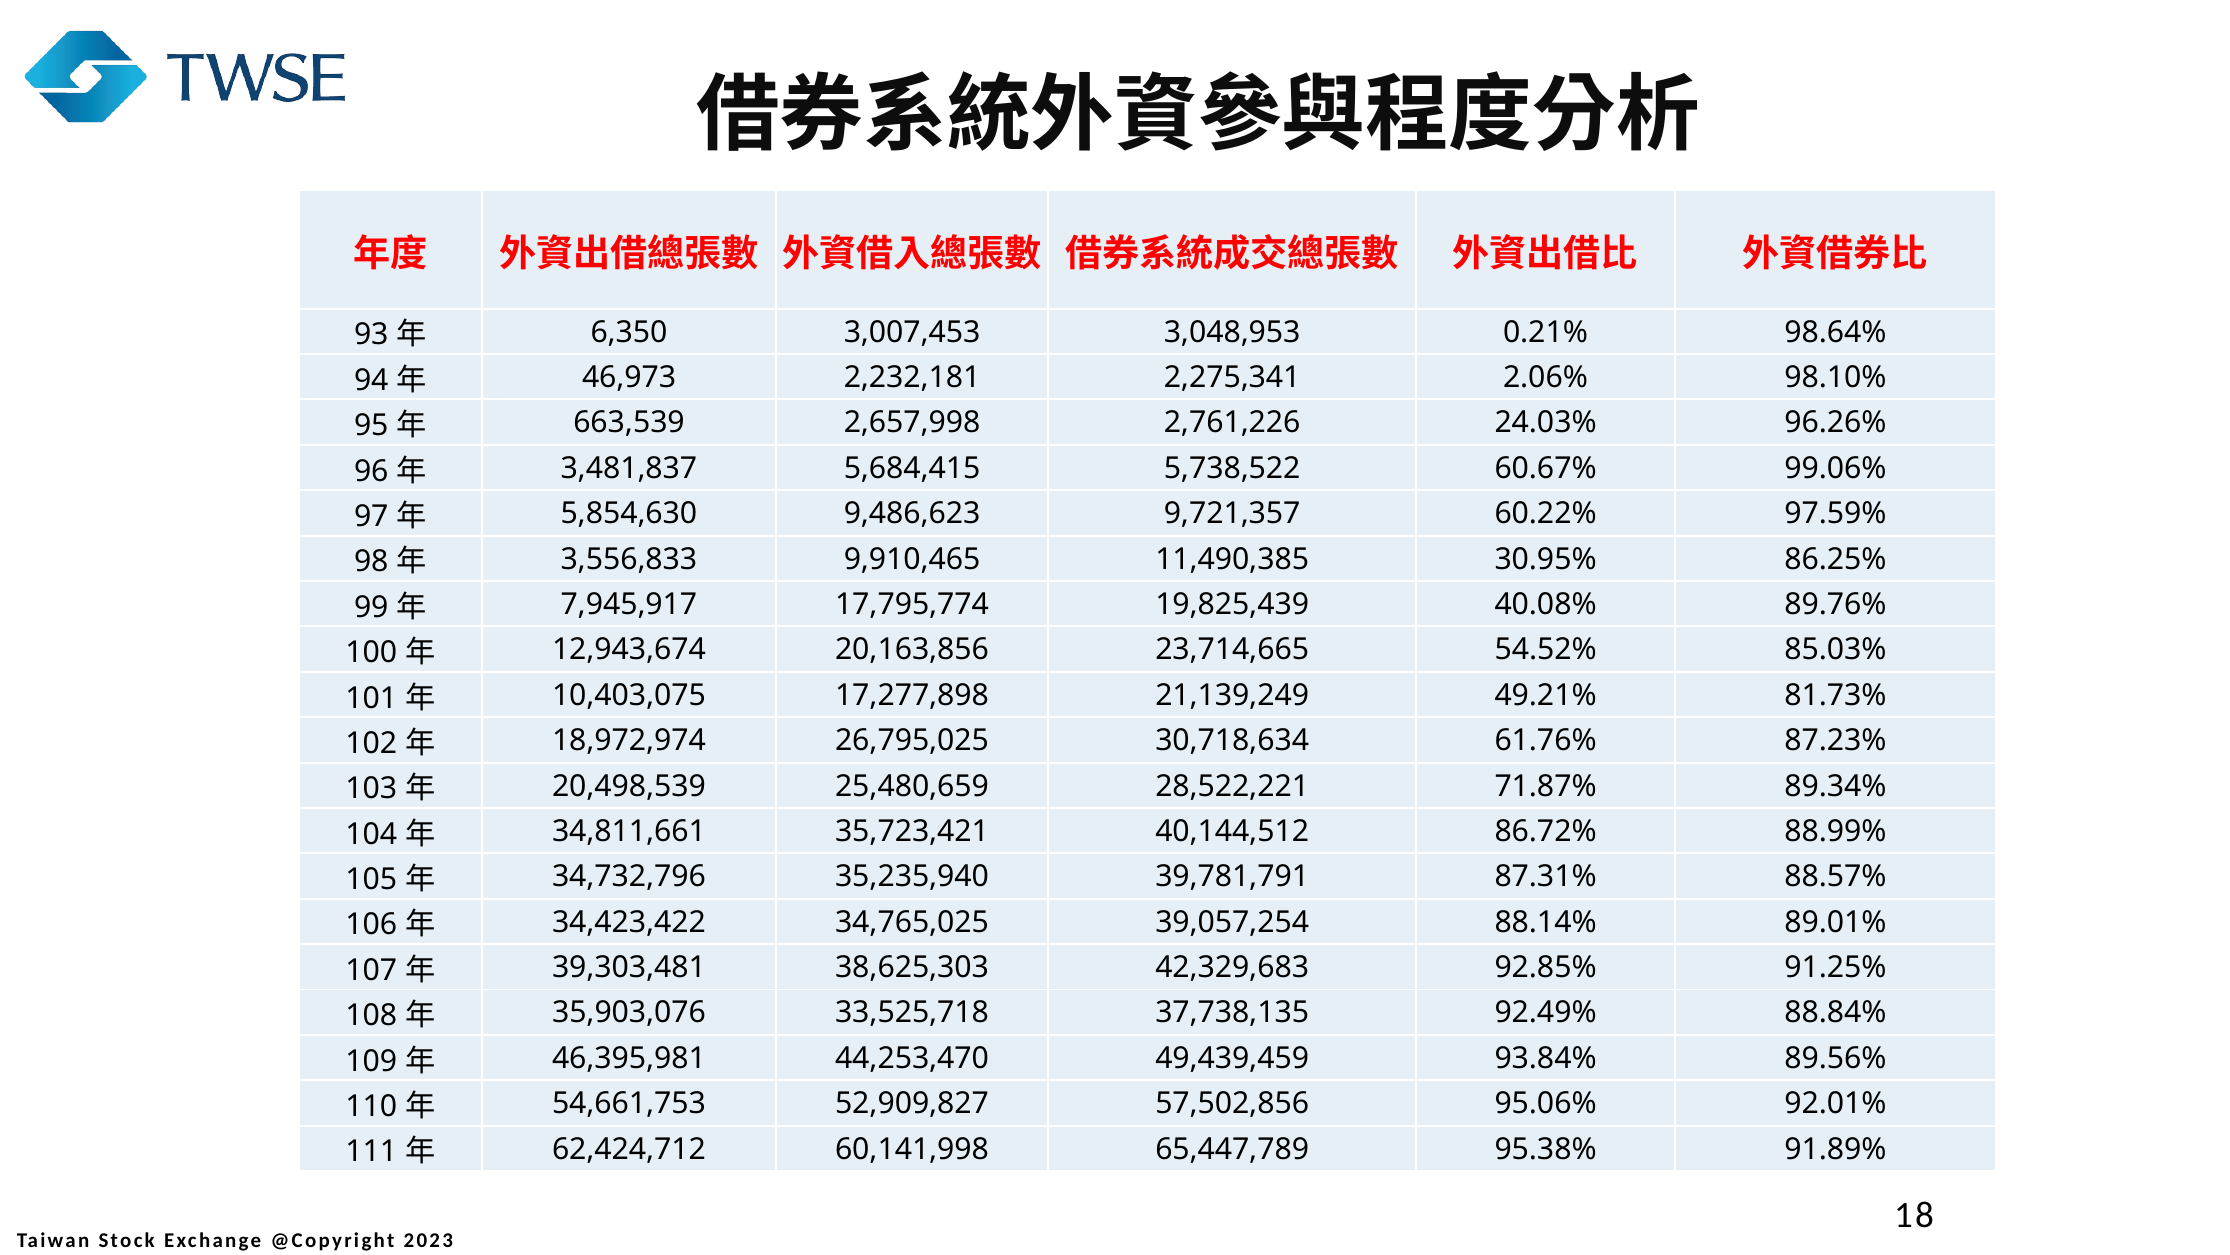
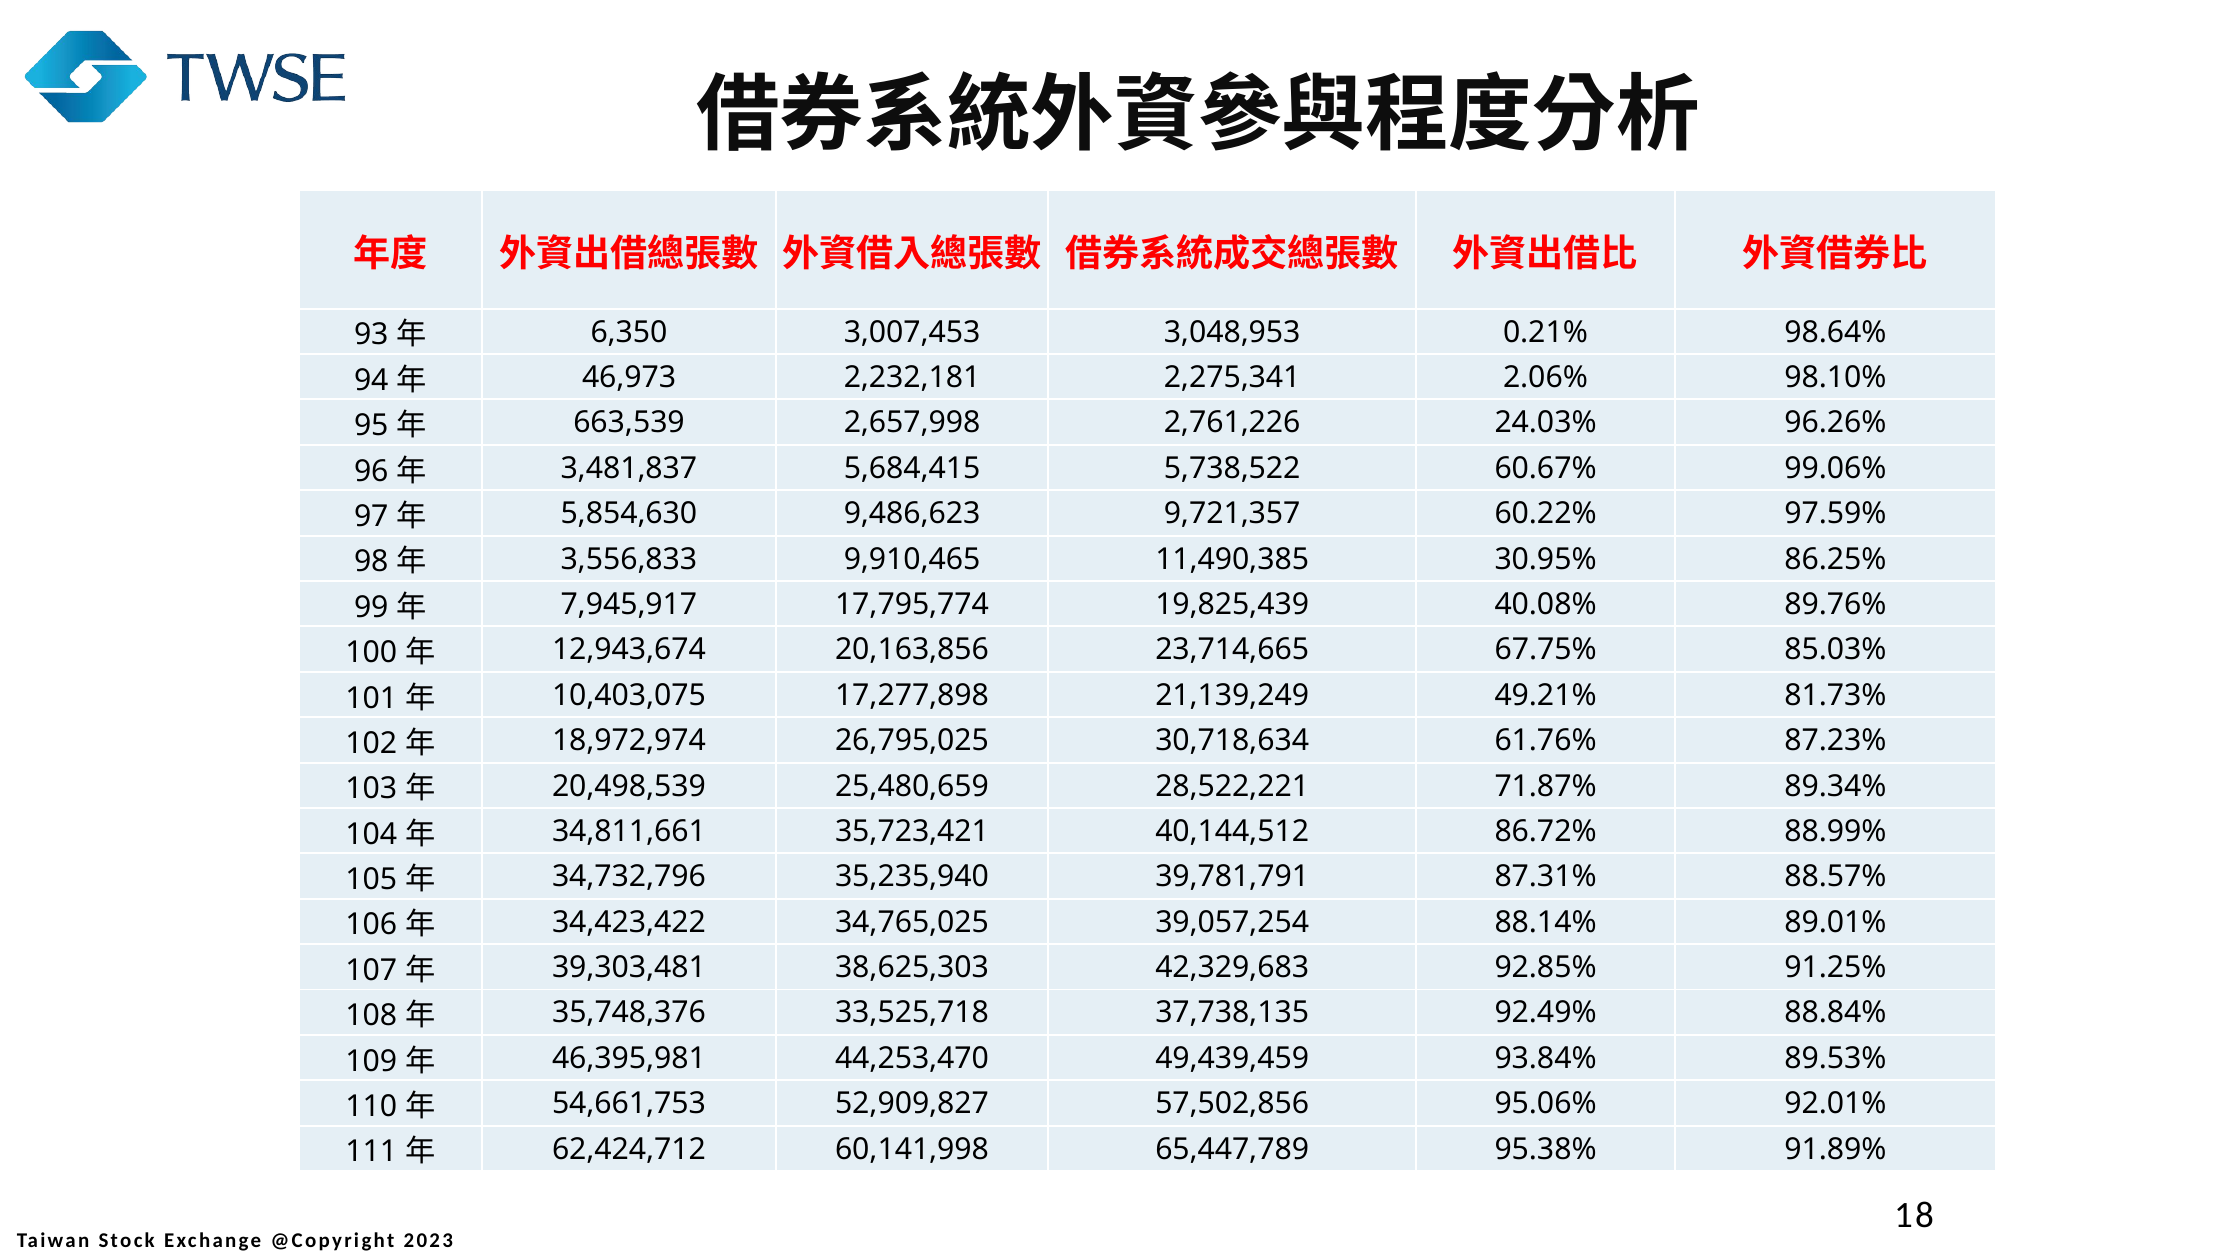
54.52%: 54.52% -> 67.75%
35,903,076: 35,903,076 -> 35,748,376
89.56%: 89.56% -> 89.53%
